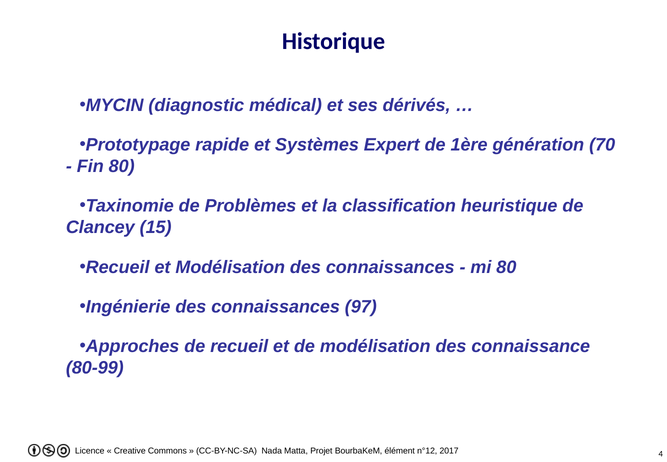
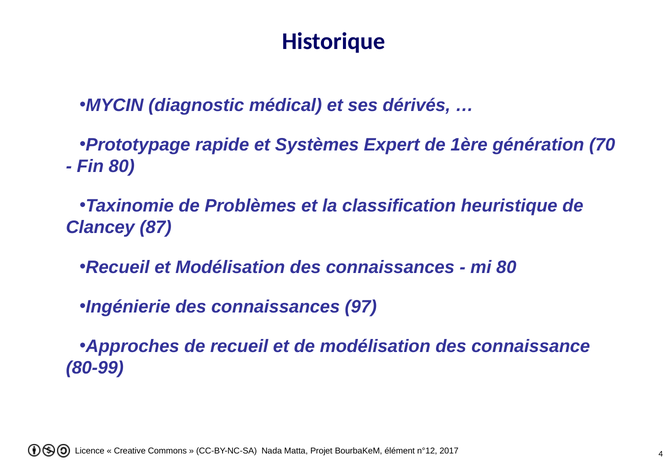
15: 15 -> 87
